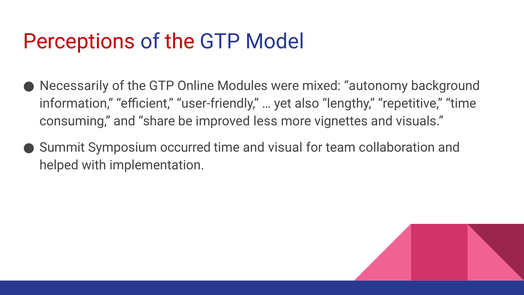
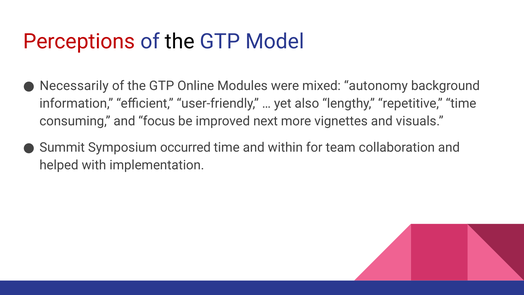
the at (180, 41) colour: red -> black
share: share -> focus
less: less -> next
visual: visual -> within
